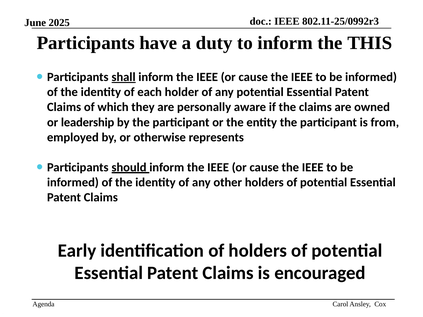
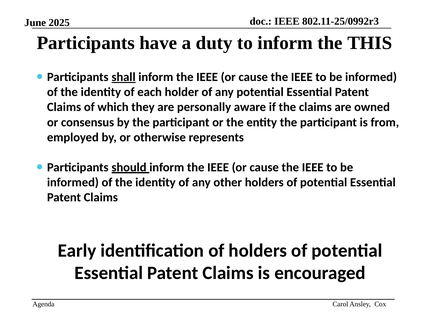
leadership: leadership -> consensus
